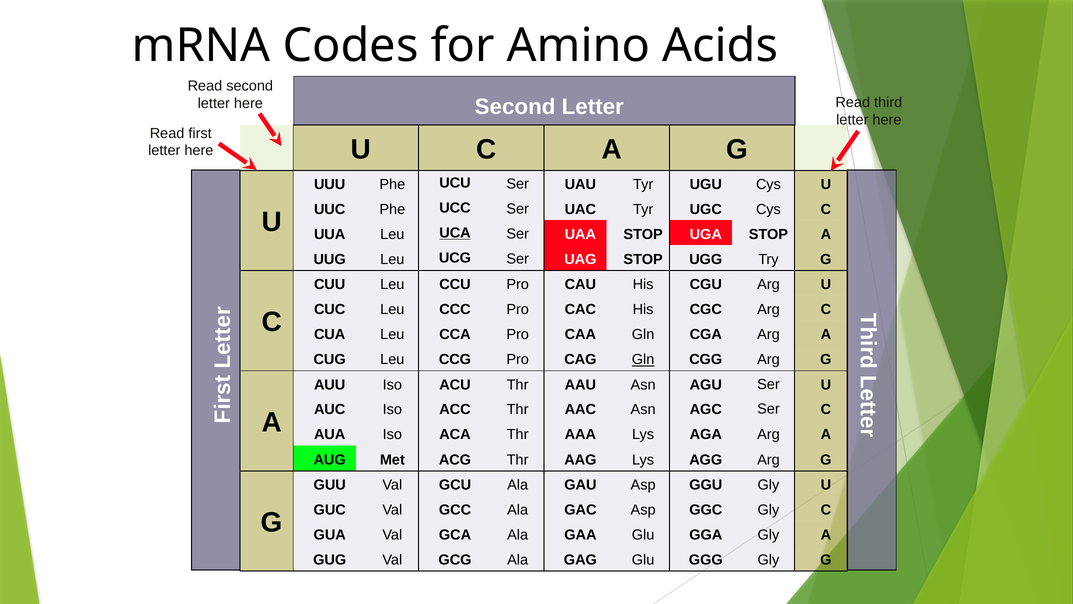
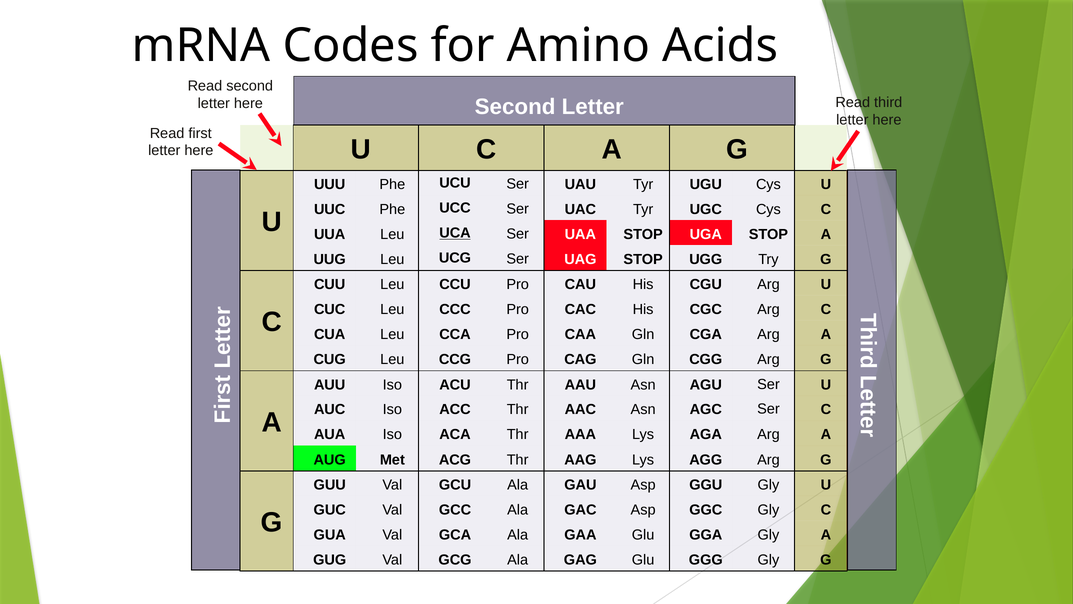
Gln at (643, 359) underline: present -> none
